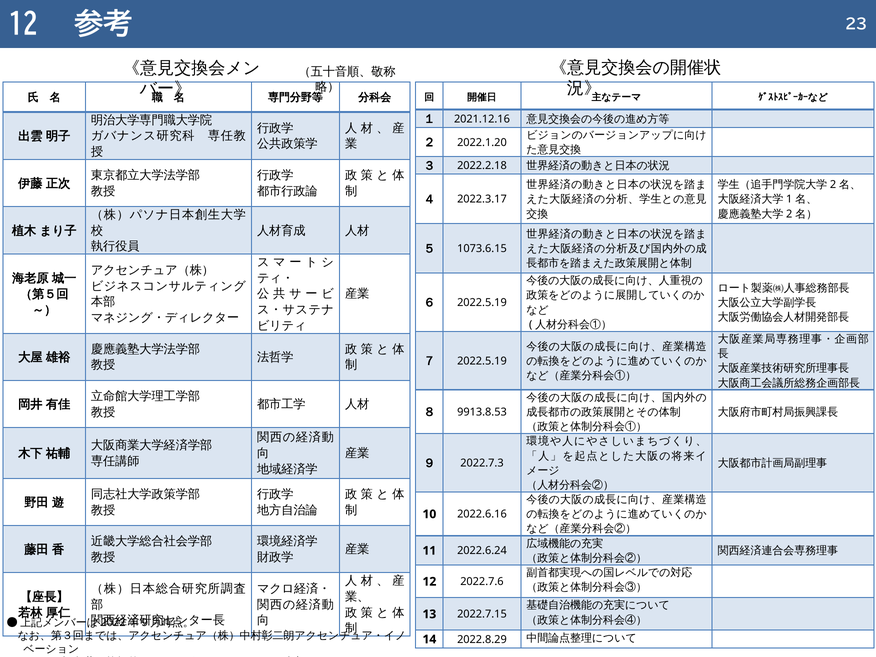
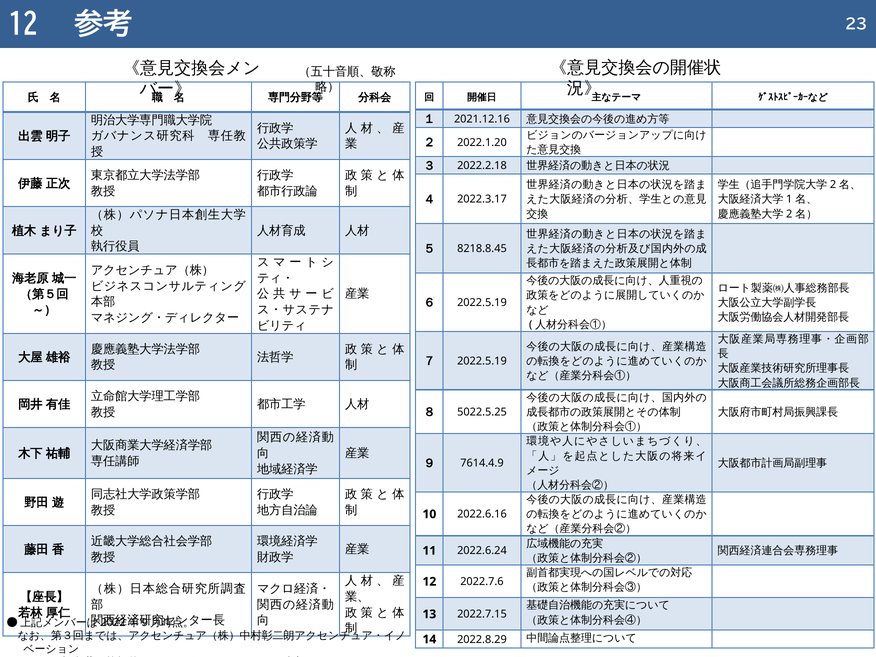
1073.6.15: 1073.6.15 -> 8218.8.45
9913.8.53: 9913.8.53 -> 5022.5.25
2022.7.3: 2022.7.3 -> 7614.4.9
